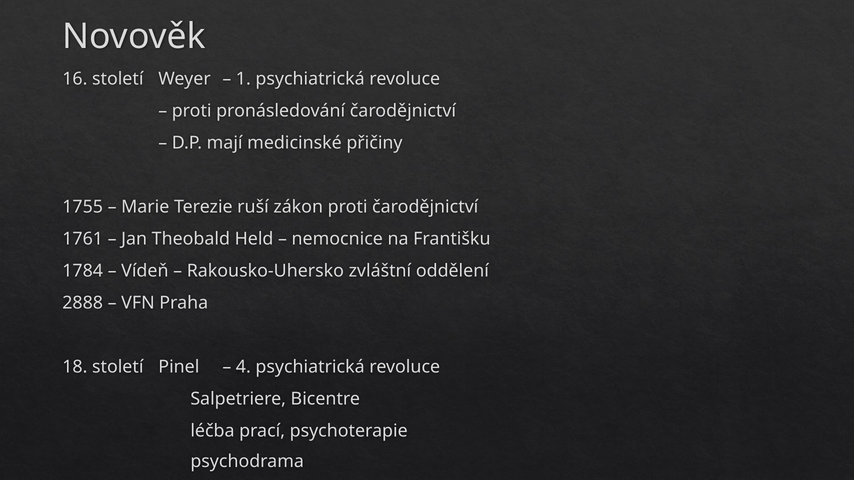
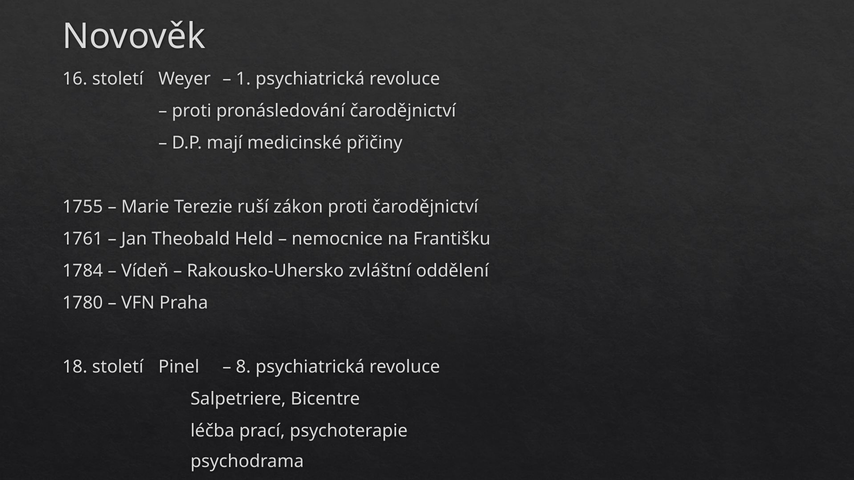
2888: 2888 -> 1780
4: 4 -> 8
